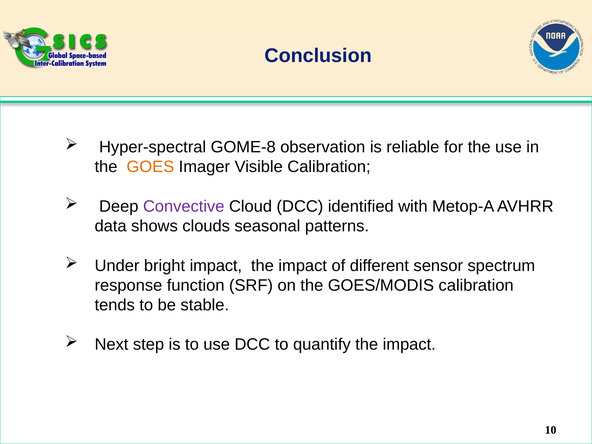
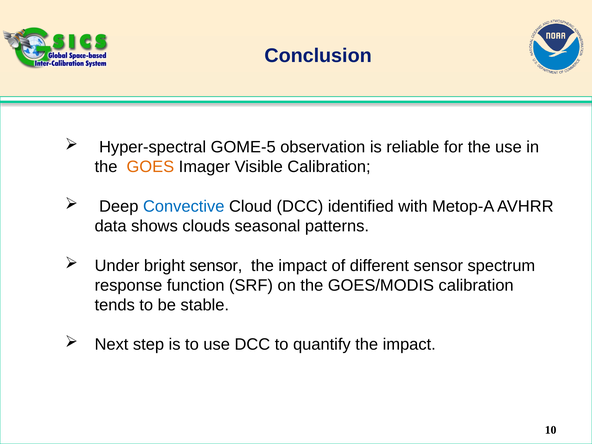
GOME-8: GOME-8 -> GOME-5
Convective colour: purple -> blue
bright impact: impact -> sensor
